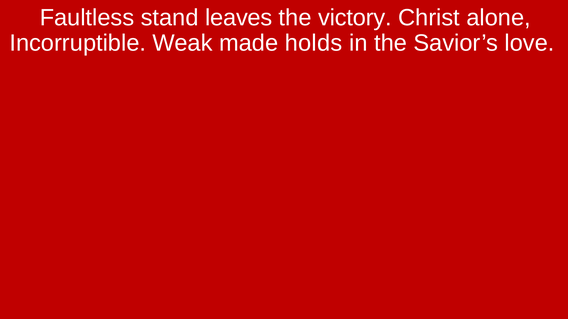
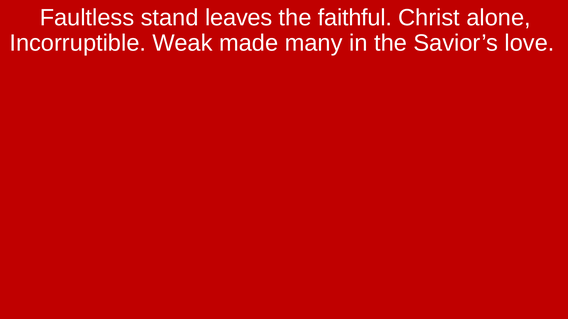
victory: victory -> faithful
holds: holds -> many
